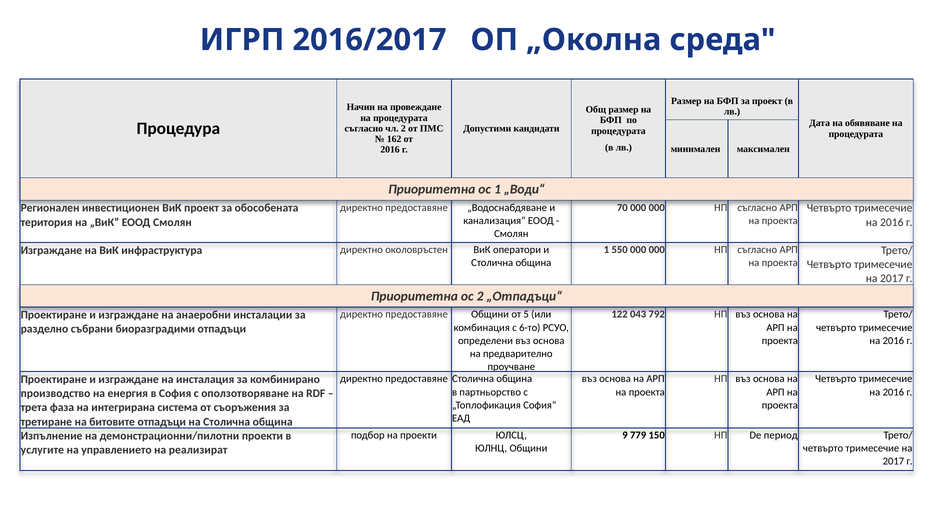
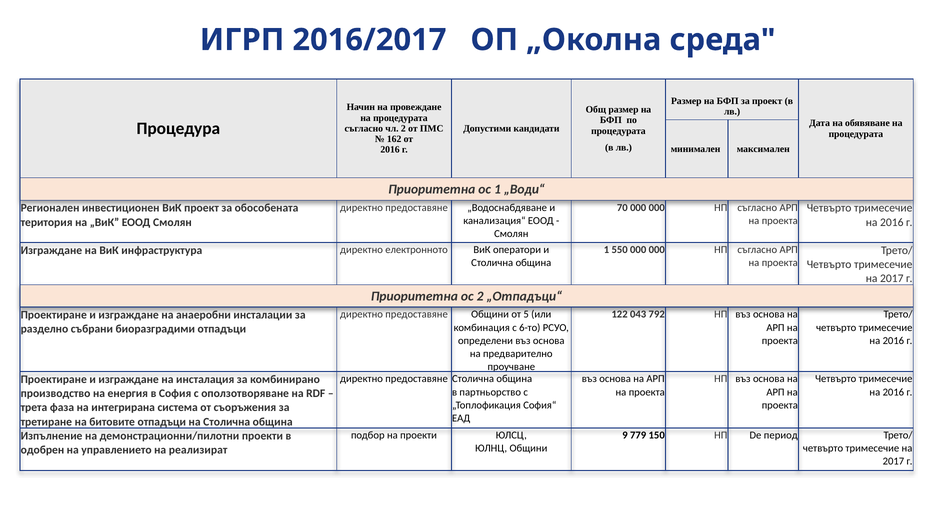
околовръстен: околовръстен -> електронното
услугите: услугите -> одобрен
